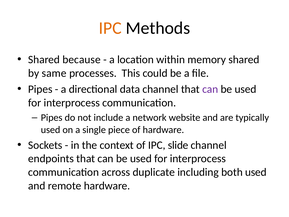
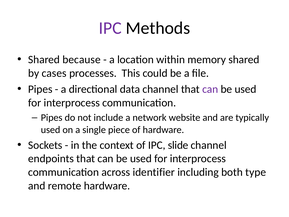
IPC at (110, 28) colour: orange -> purple
same: same -> cases
duplicate: duplicate -> identifier
both used: used -> type
